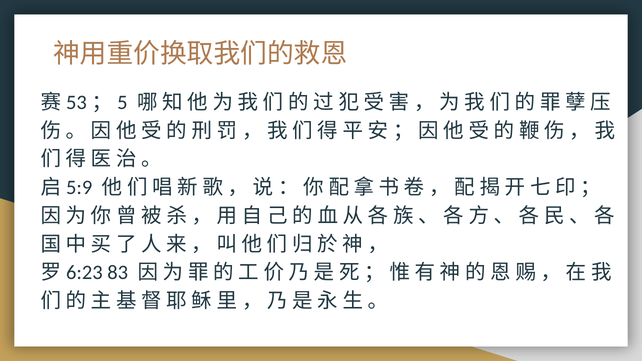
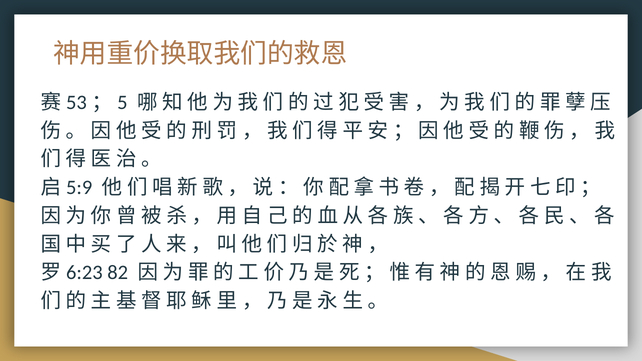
83: 83 -> 82
